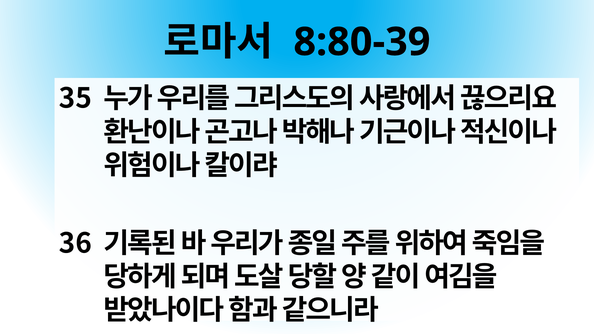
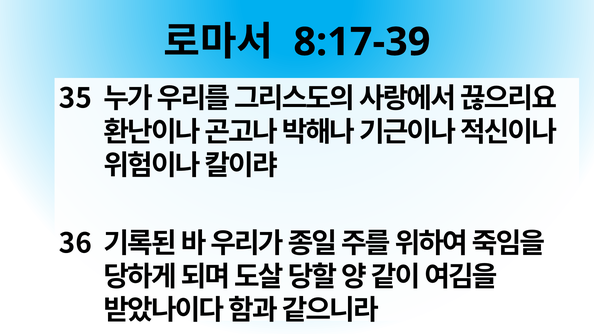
8:80-39: 8:80-39 -> 8:17-39
